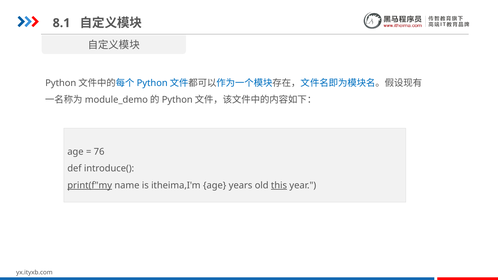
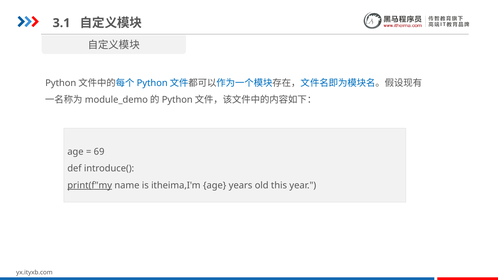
8.1: 8.1 -> 3.1
76: 76 -> 69
this underline: present -> none
